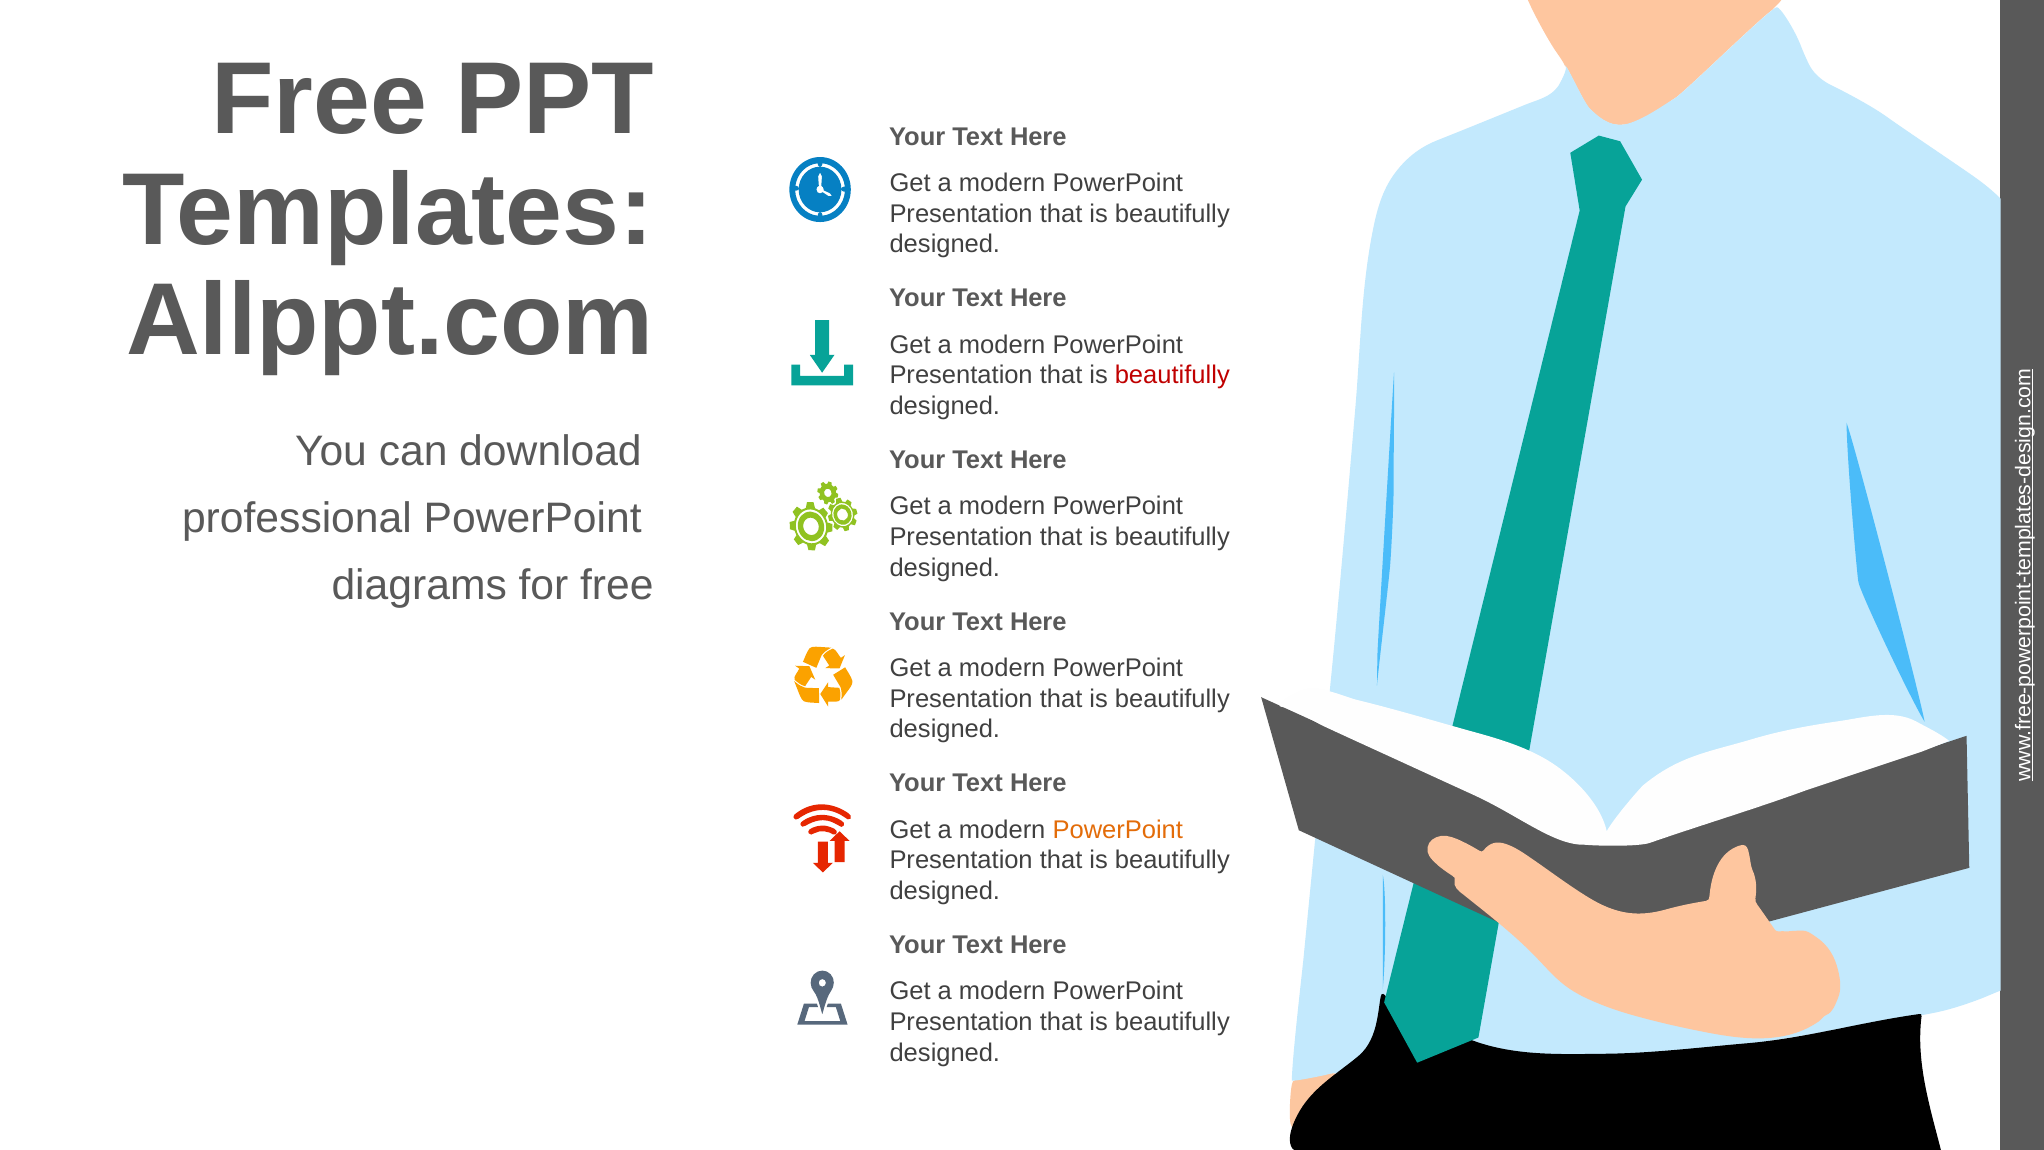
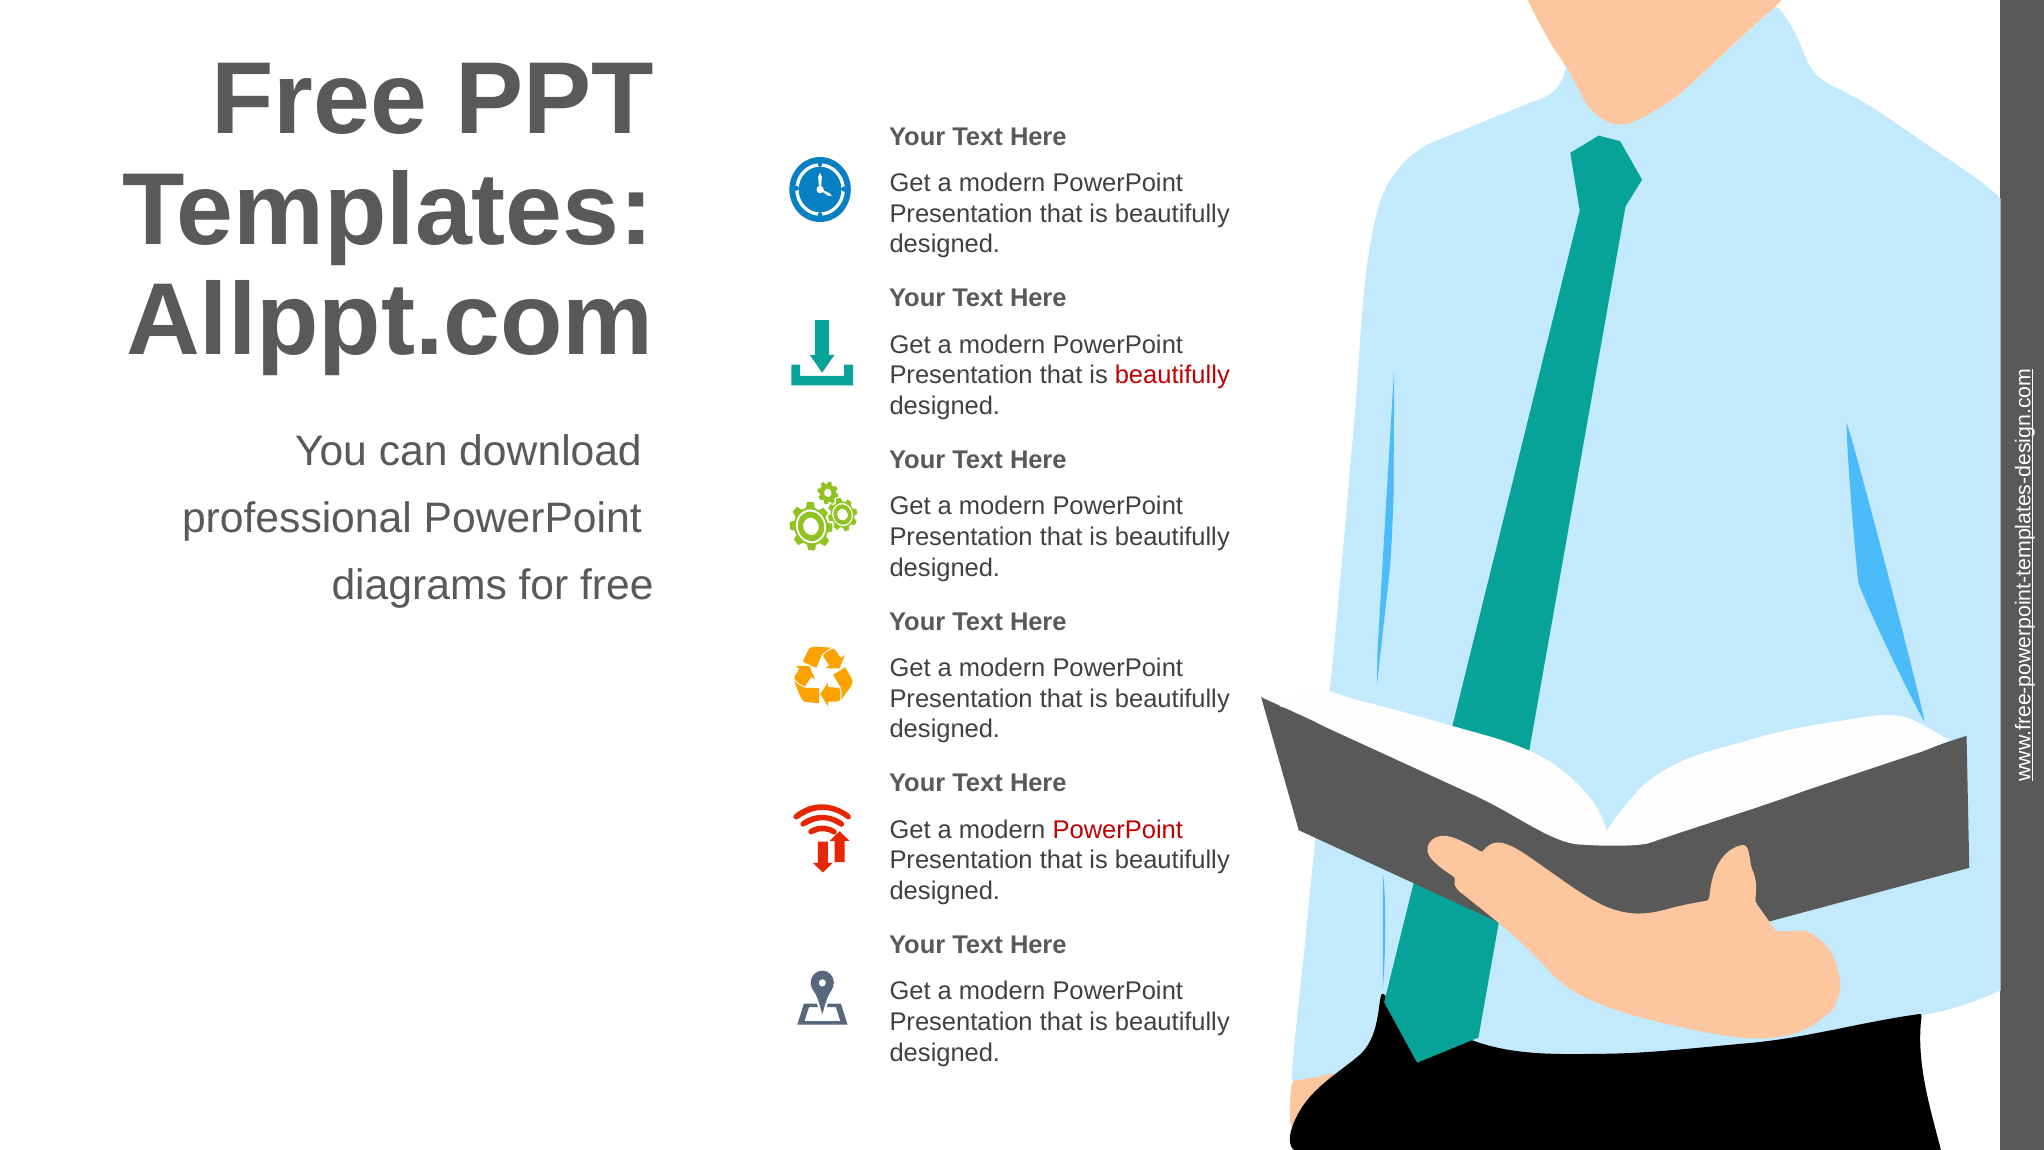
PowerPoint at (1118, 830) colour: orange -> red
